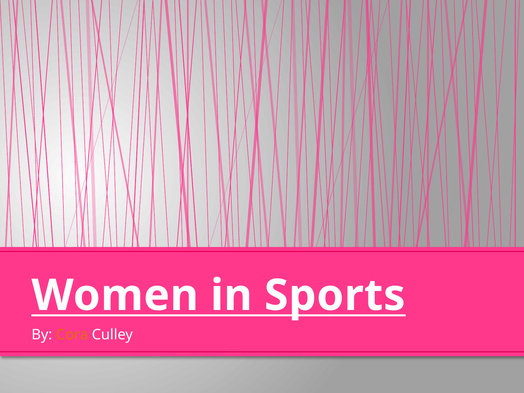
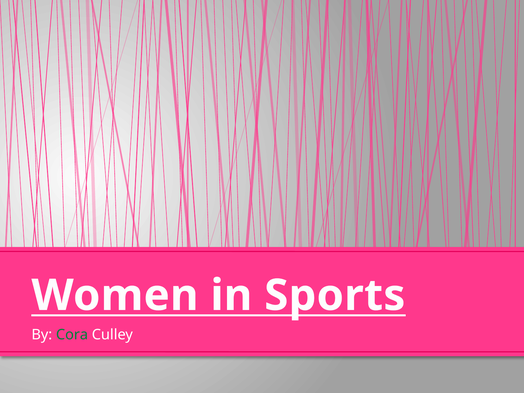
Cora colour: orange -> green
